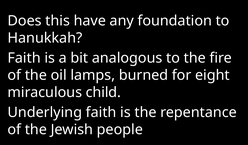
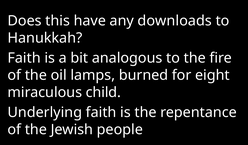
foundation: foundation -> downloads
